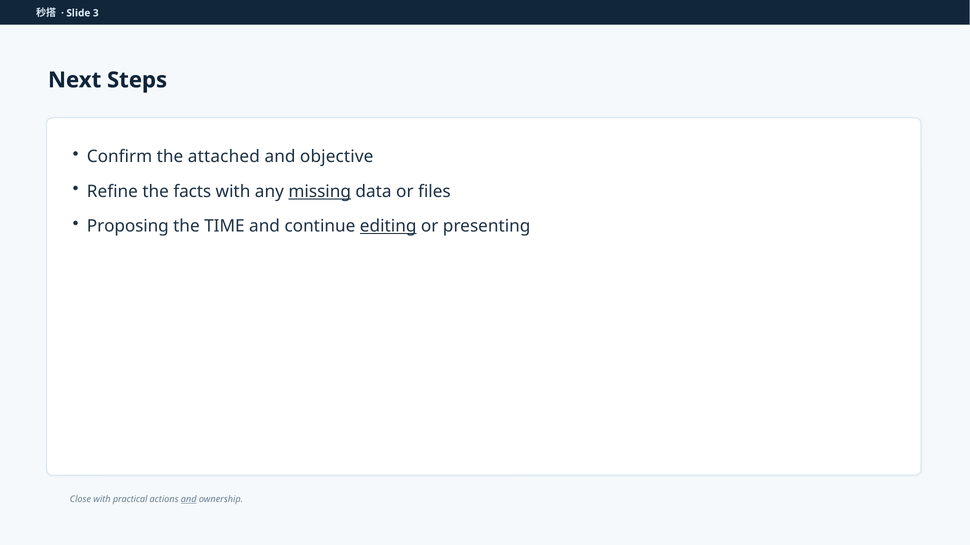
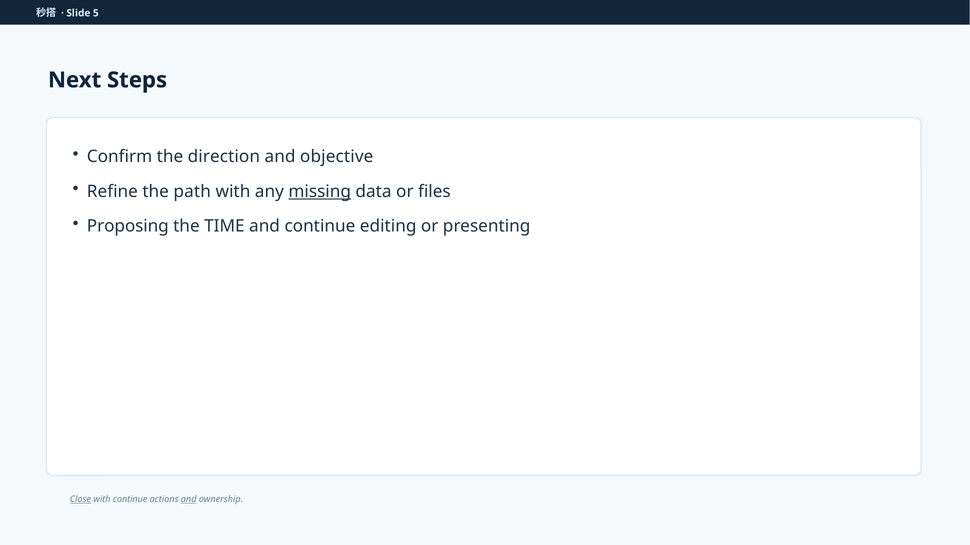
3: 3 -> 5
attached: attached -> direction
facts: facts -> path
editing underline: present -> none
Close underline: none -> present
with practical: practical -> continue
